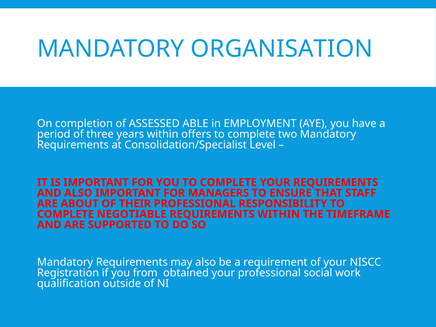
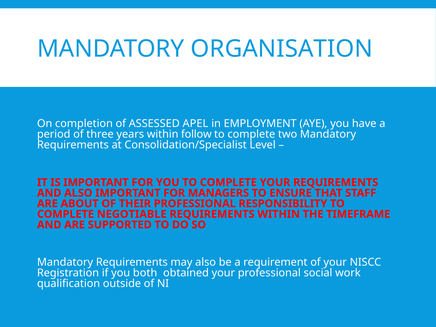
ABLE: ABLE -> APEL
offers: offers -> follow
from: from -> both
